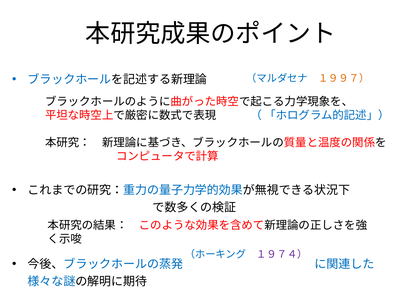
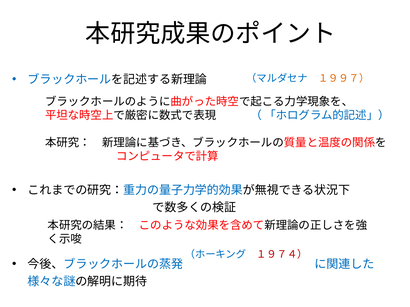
１９７４） colour: purple -> red
